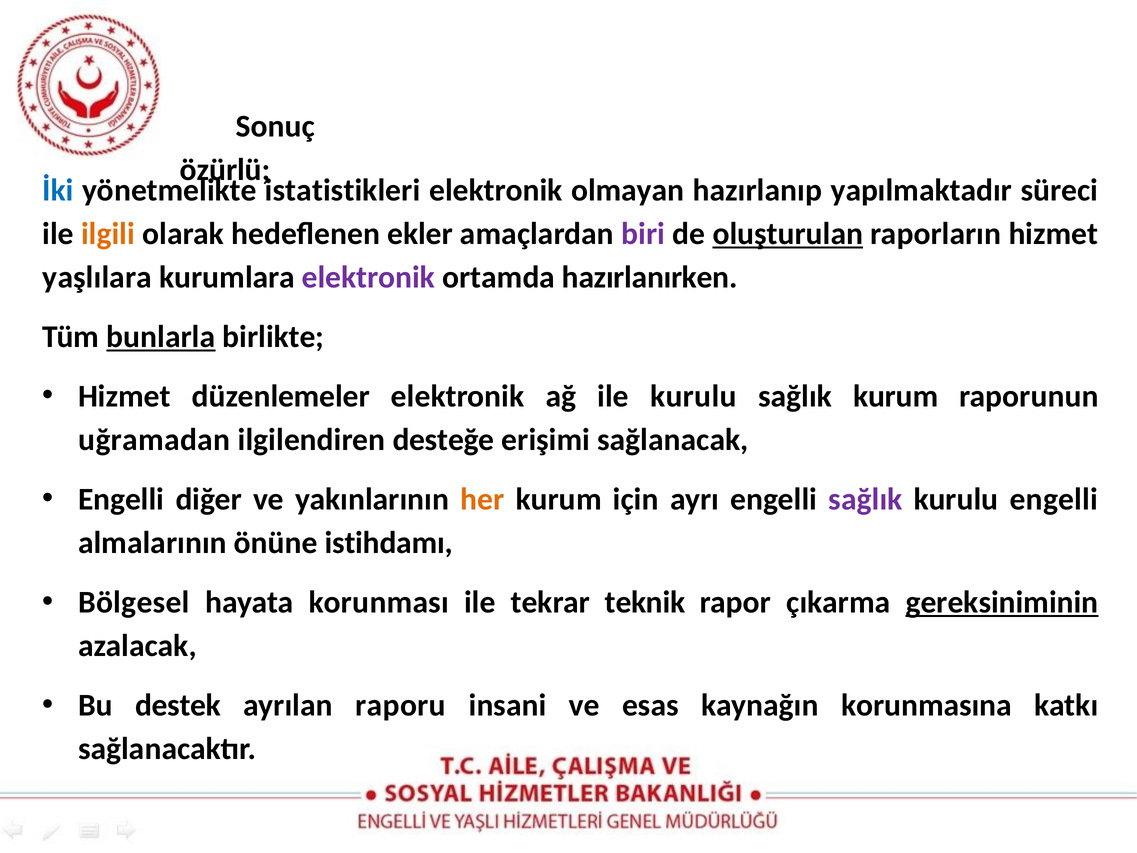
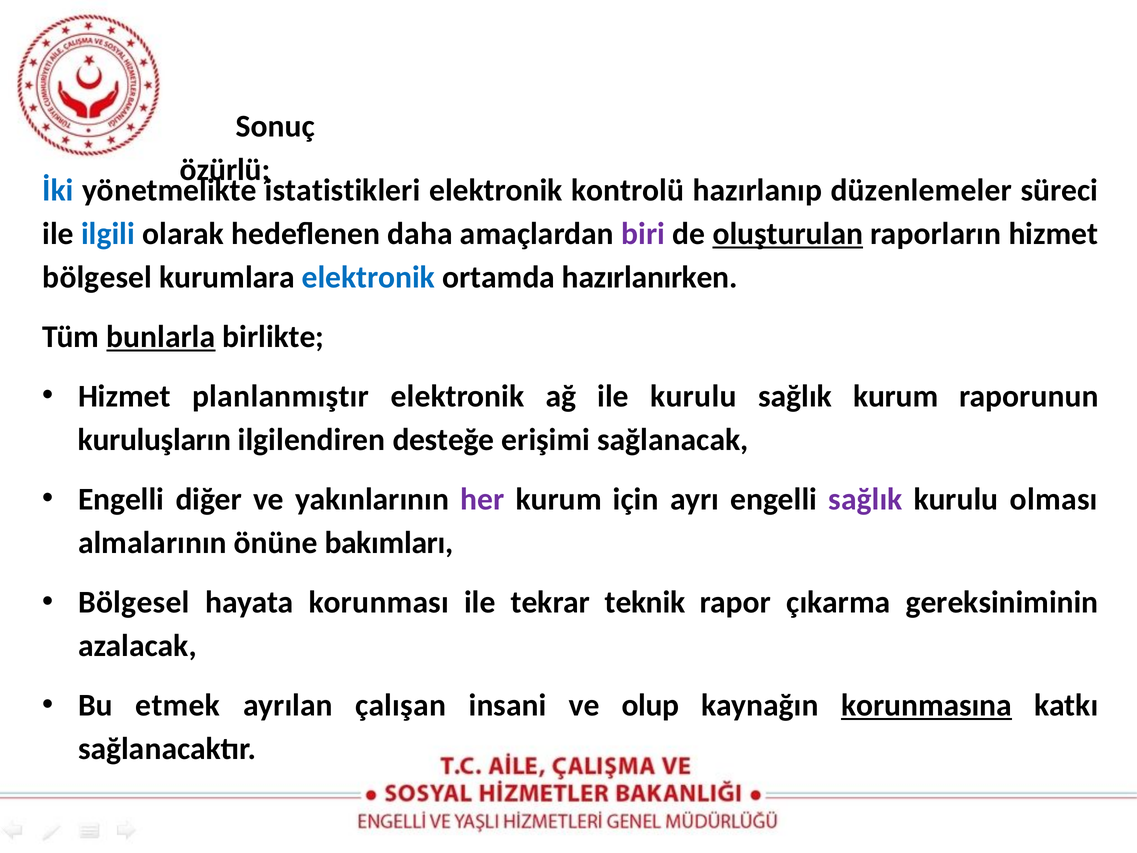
olmayan: olmayan -> kontrolü
yapılmaktadır: yapılmaktadır -> düzenlemeler
ilgili colour: orange -> blue
ekler: ekler -> daha
yaşlılara at (97, 277): yaşlılara -> bölgesel
elektronik at (368, 277) colour: purple -> blue
düzenlemeler: düzenlemeler -> planlanmıştır
uğramadan: uğramadan -> kuruluşların
her colour: orange -> purple
kurulu engelli: engelli -> olması
istihdamı: istihdamı -> bakımları
gereksiniminin underline: present -> none
destek: destek -> etmek
raporu: raporu -> çalışan
esas: esas -> olup
korunmasına underline: none -> present
